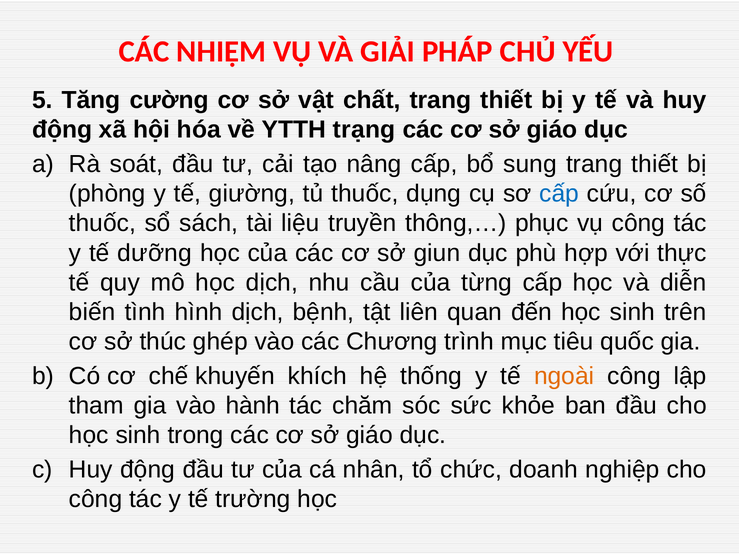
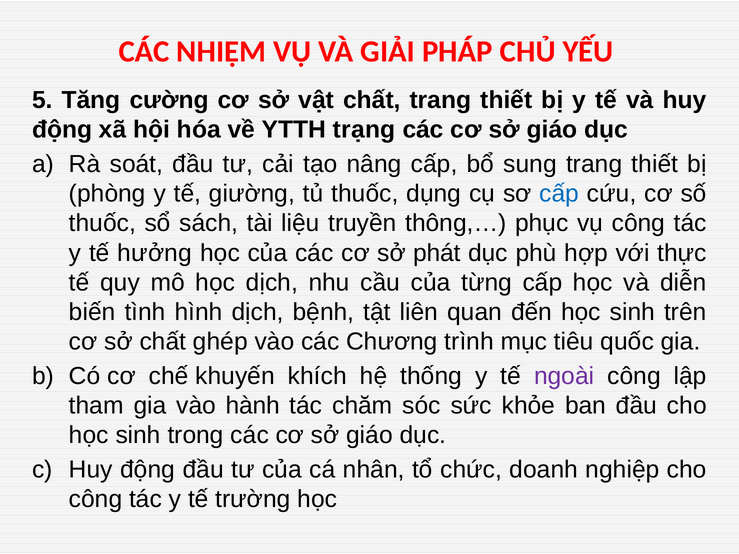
dưỡng: dưỡng -> hưởng
giun: giun -> phát
sở thúc: thúc -> chất
ngoài colour: orange -> purple
